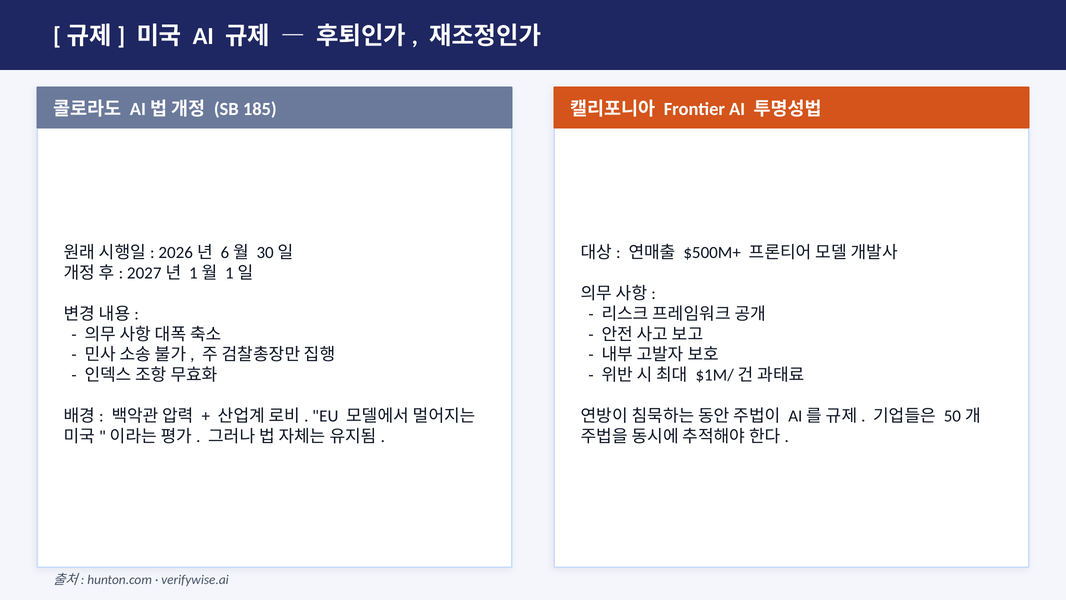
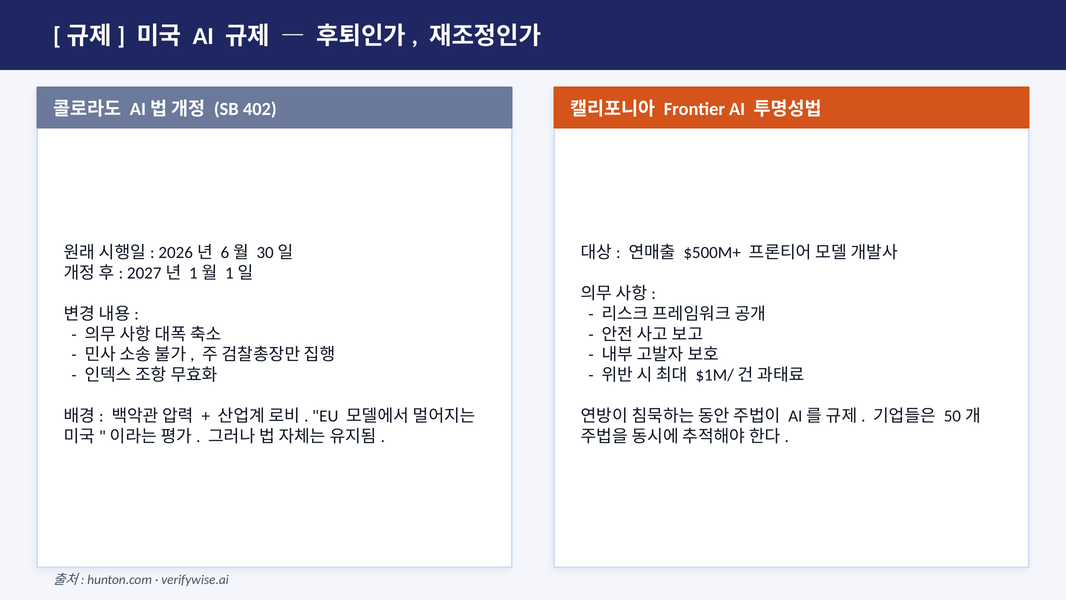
185: 185 -> 402
